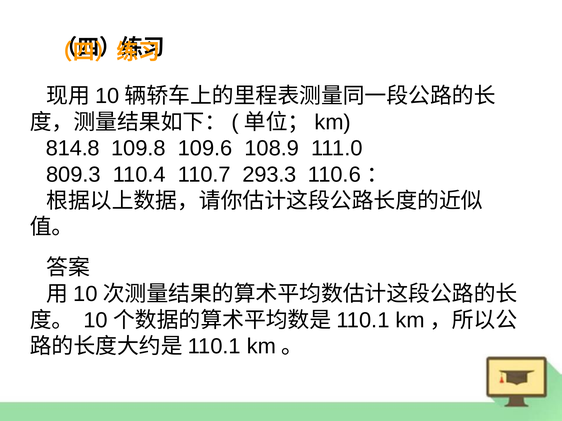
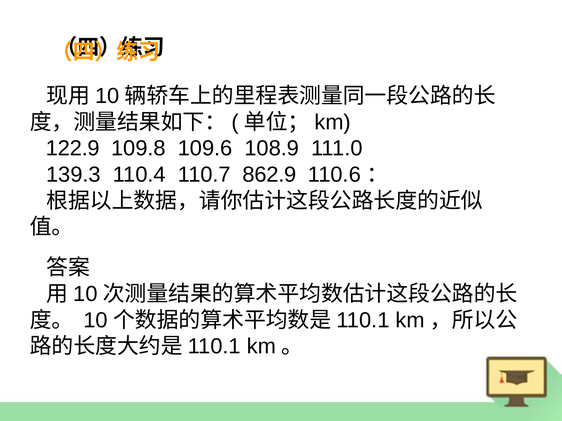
814.8: 814.8 -> 122.9
809.3: 809.3 -> 139.3
293.3: 293.3 -> 862.9
